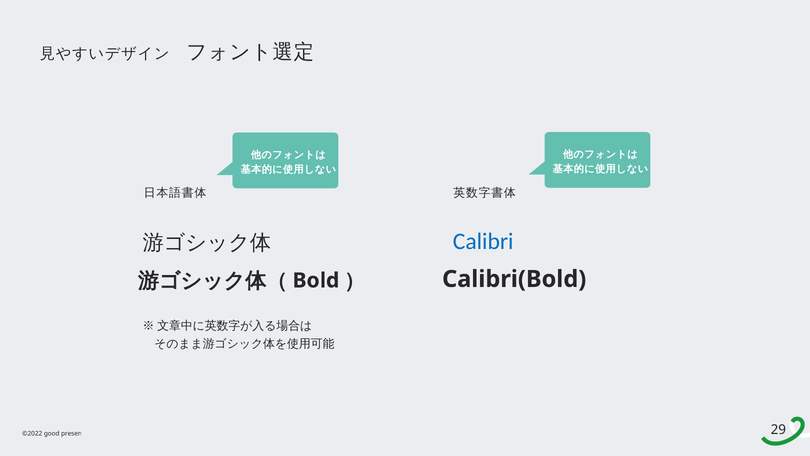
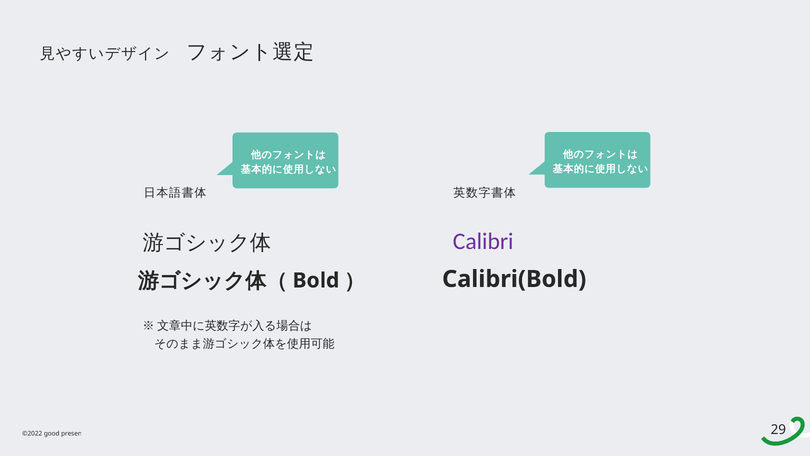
Calibri colour: blue -> purple
